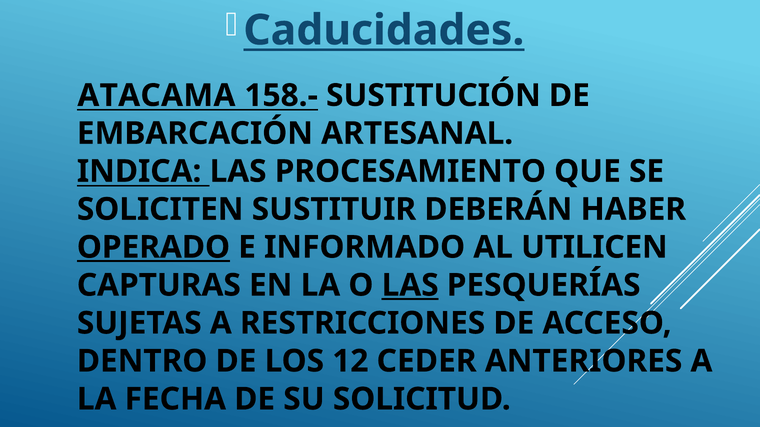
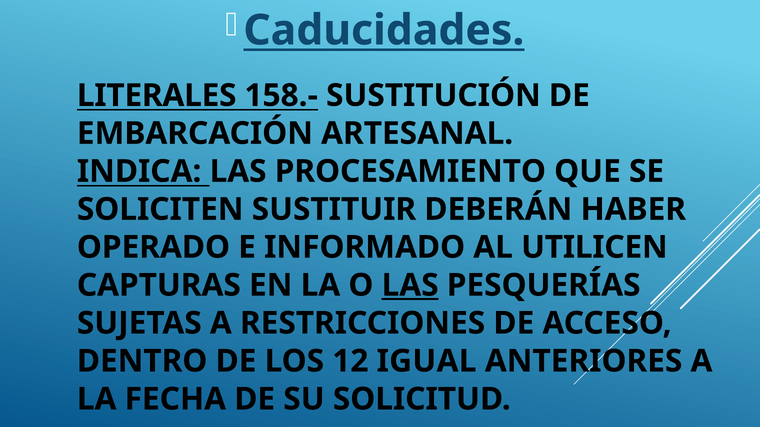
ATACAMA: ATACAMA -> LITERALES
OPERADO underline: present -> none
CEDER: CEDER -> IGUAL
